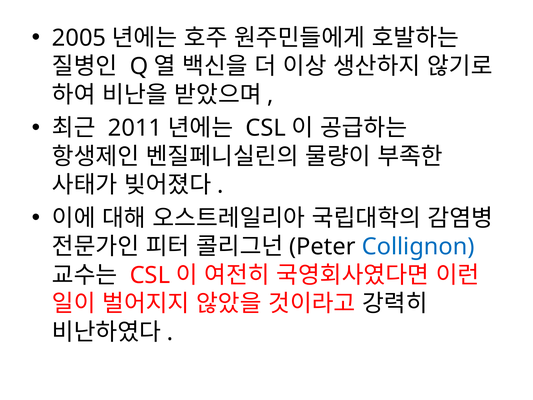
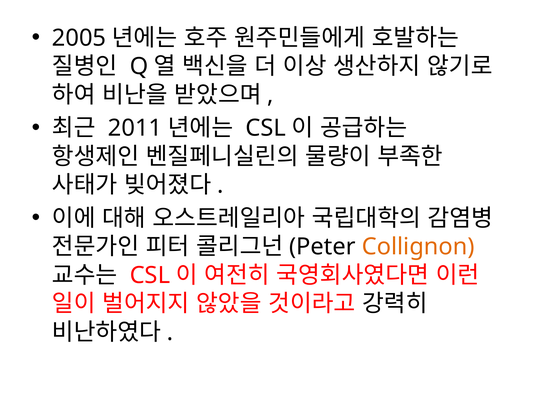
Collignon colour: blue -> orange
